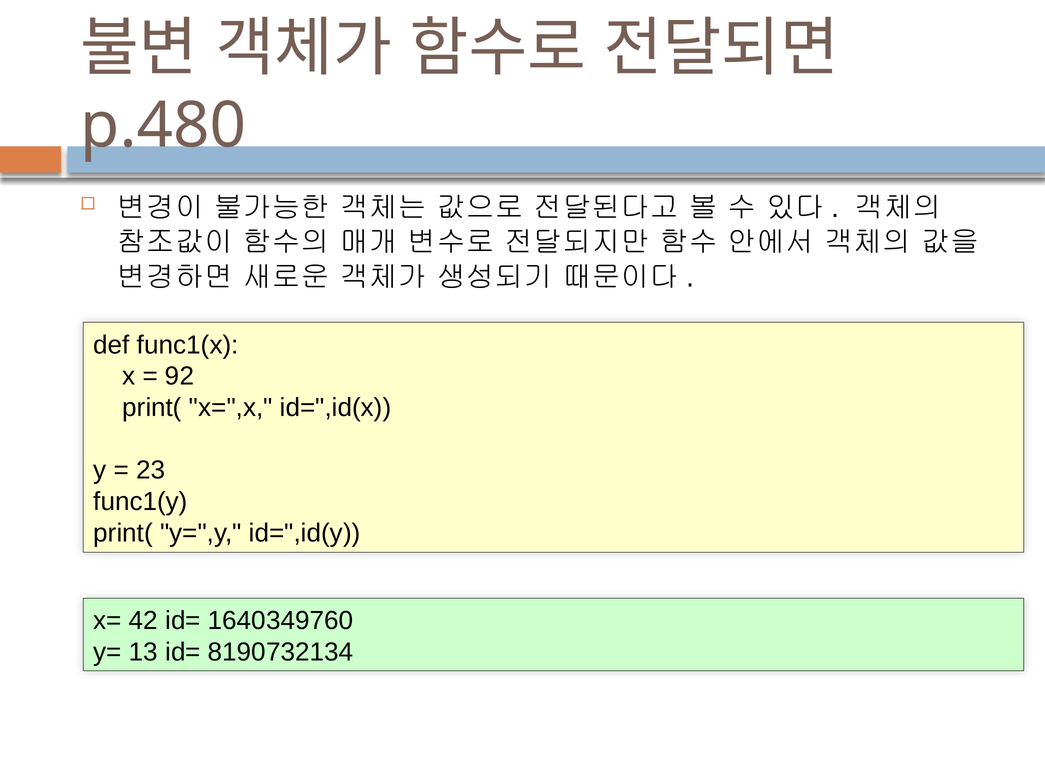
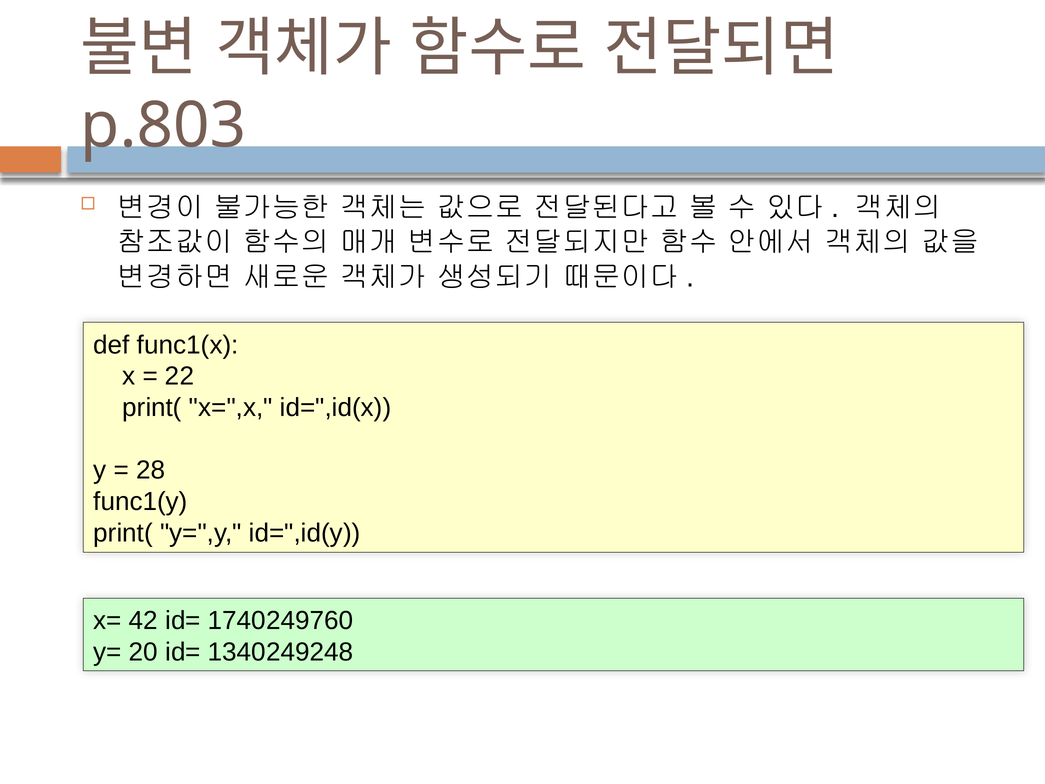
p.480: p.480 -> p.803
92: 92 -> 22
23: 23 -> 28
1640349760: 1640349760 -> 1740249760
13: 13 -> 20
8190732134: 8190732134 -> 1340249248
